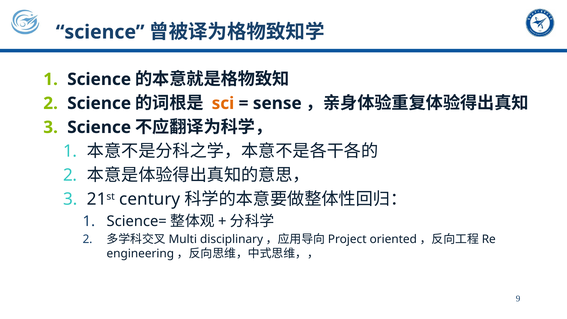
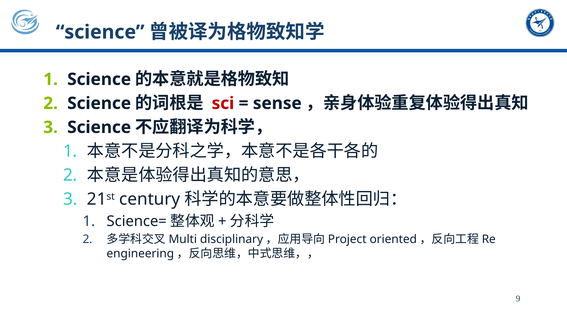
sci colour: orange -> red
